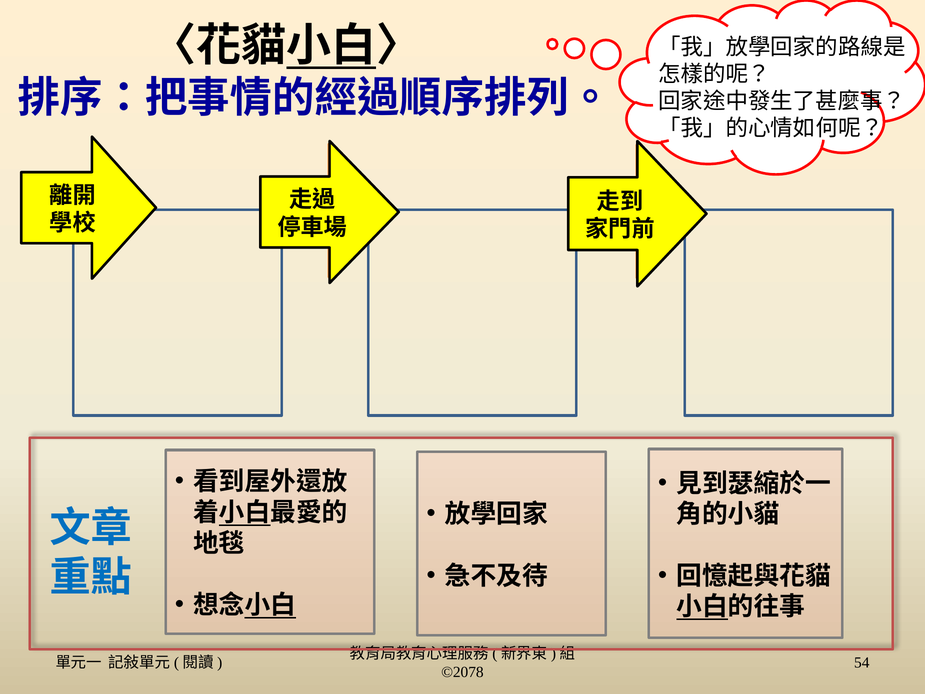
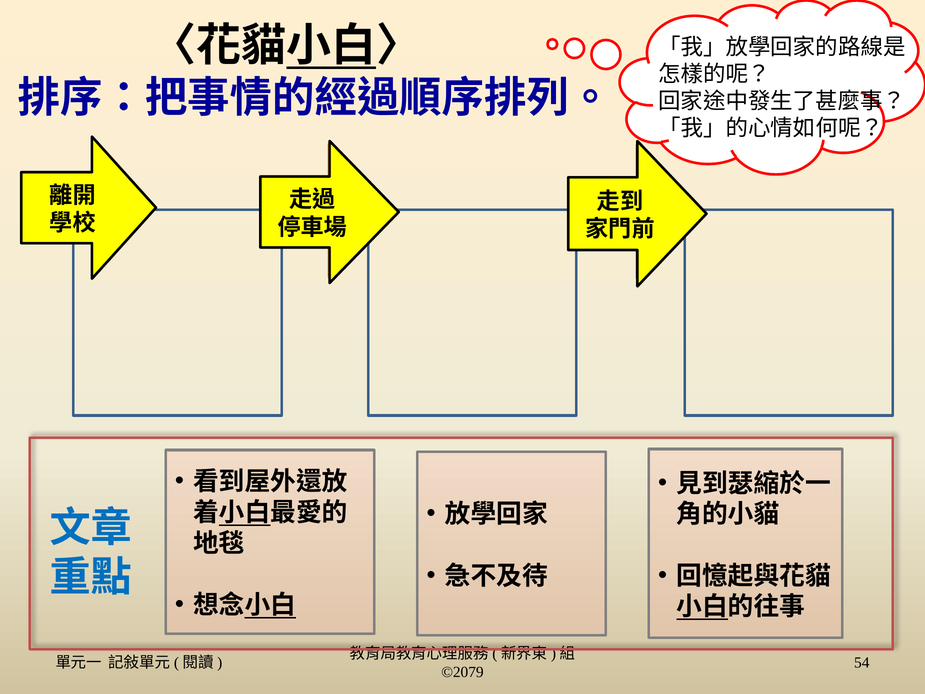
©2078: ©2078 -> ©2079
